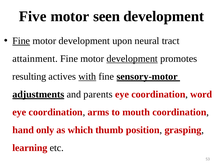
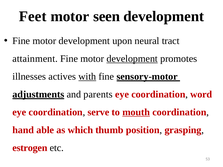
Five: Five -> Feet
Fine at (21, 41) underline: present -> none
resulting: resulting -> illnesses
arms: arms -> serve
mouth underline: none -> present
only: only -> able
learning: learning -> estrogen
